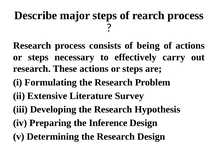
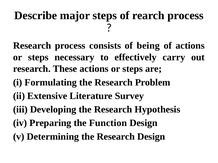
Inference: Inference -> Function
